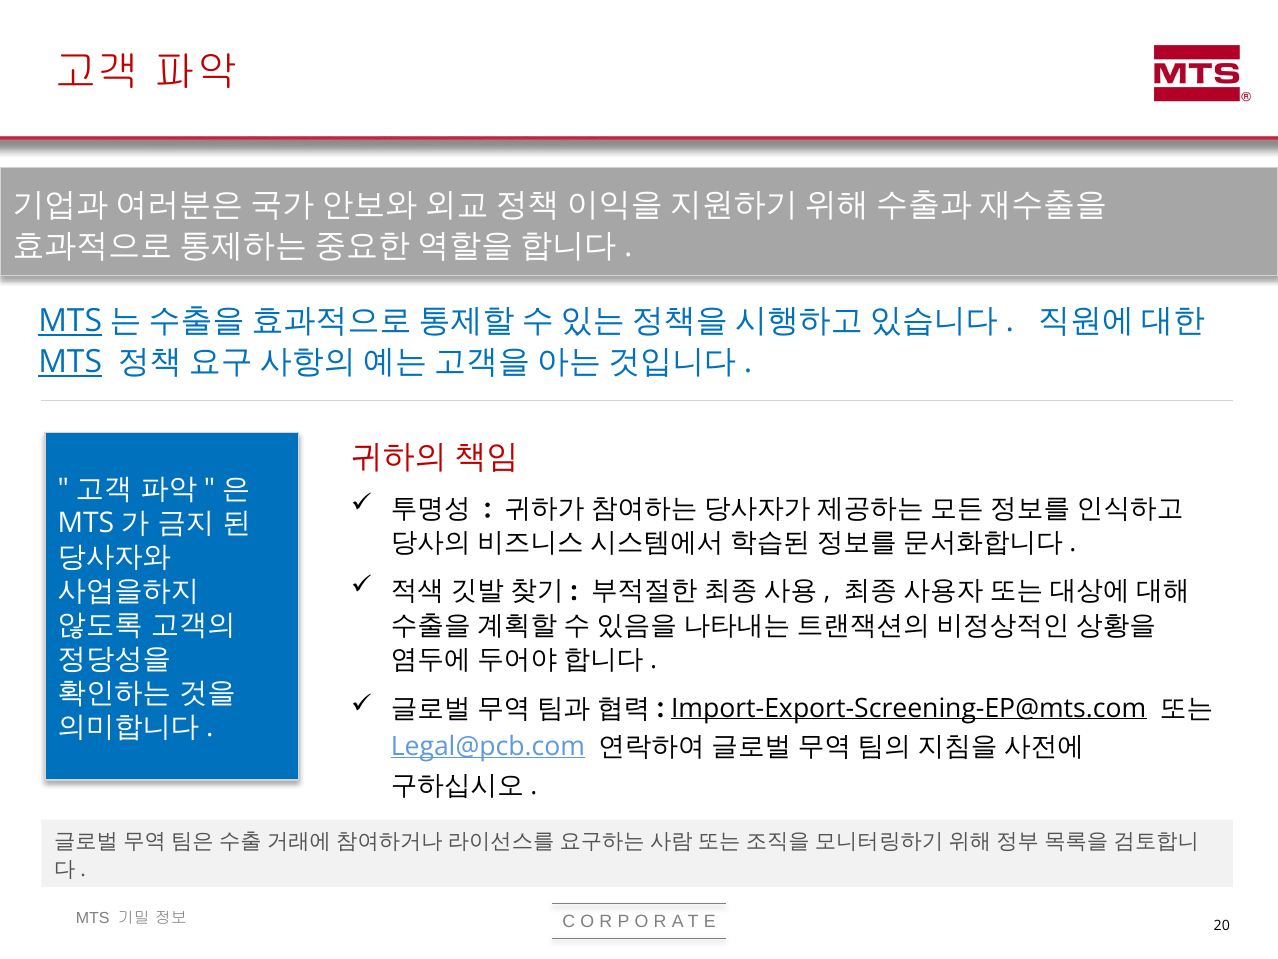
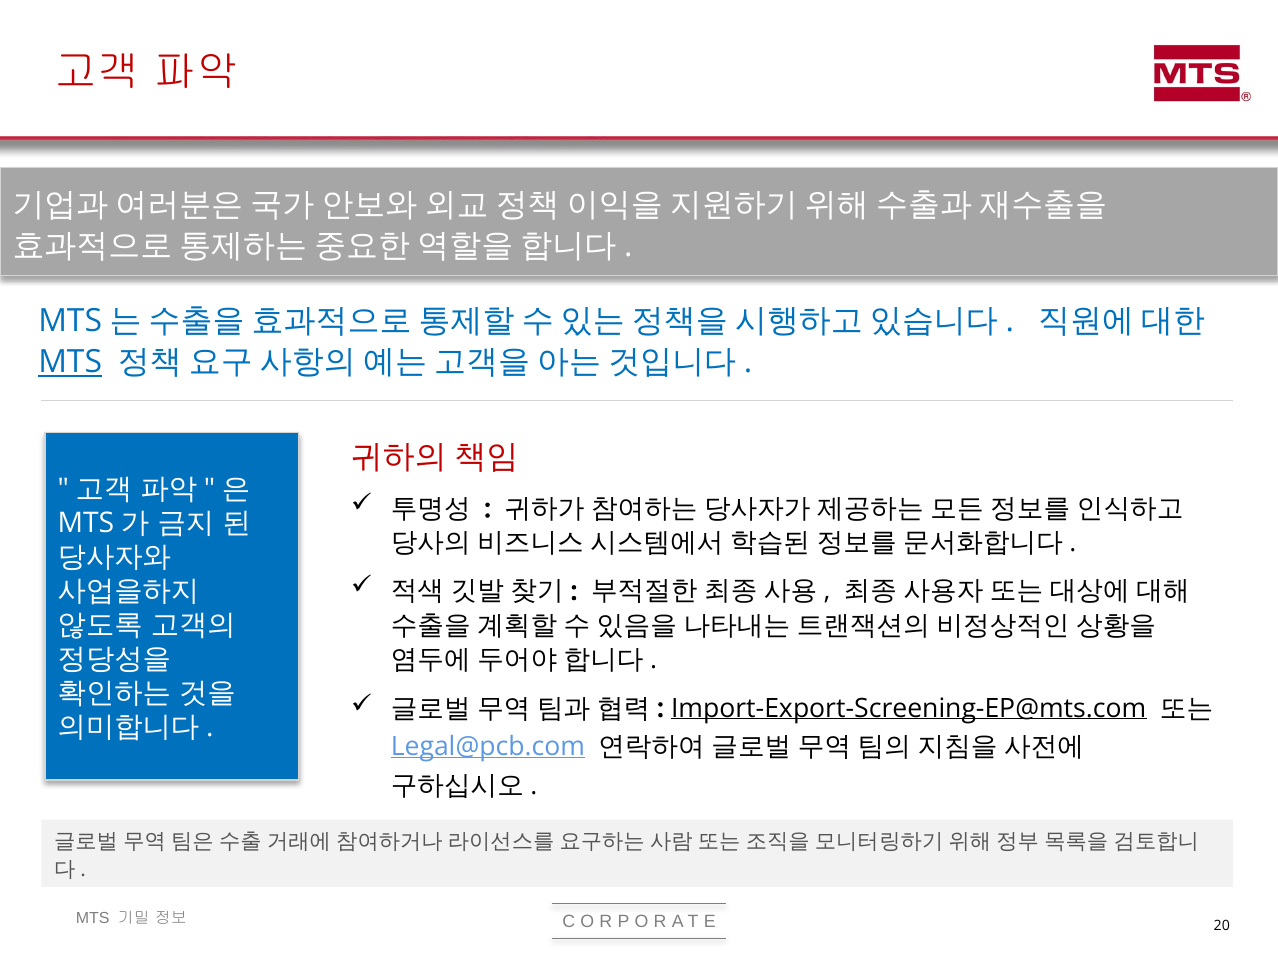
MTS at (70, 321) underline: present -> none
